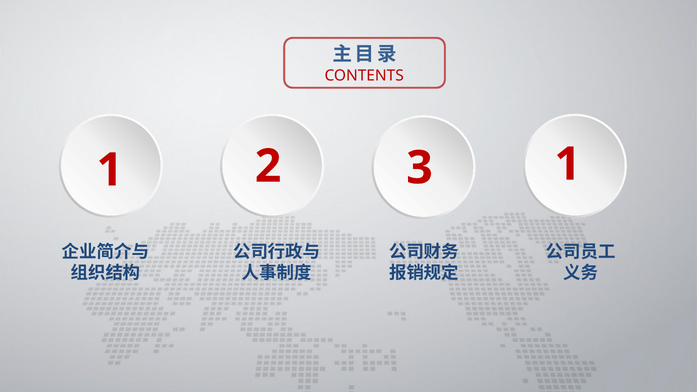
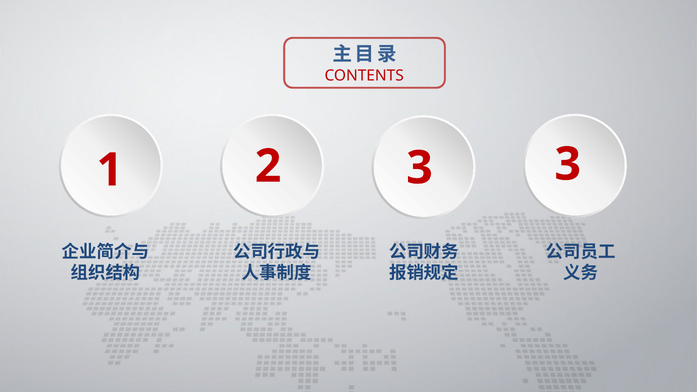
2 1: 1 -> 3
